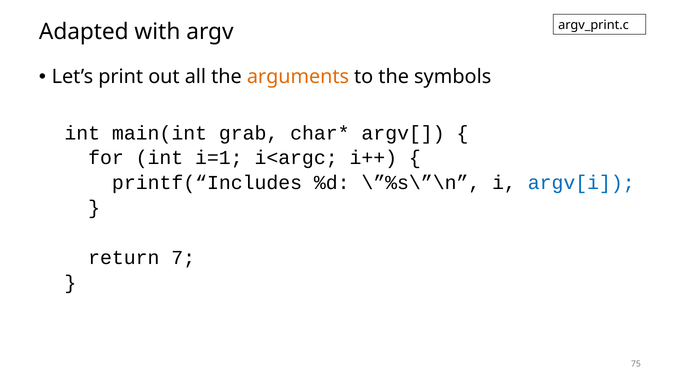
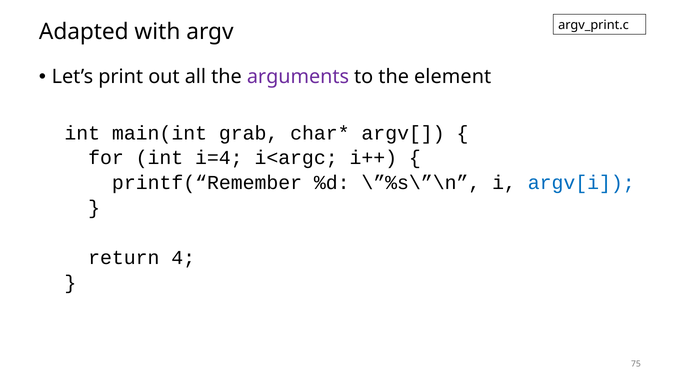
arguments colour: orange -> purple
symbols: symbols -> element
i=1: i=1 -> i=4
printf(“Includes: printf(“Includes -> printf(“Remember
7: 7 -> 4
